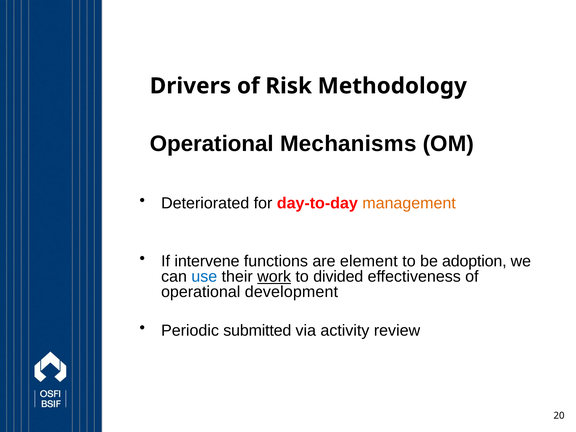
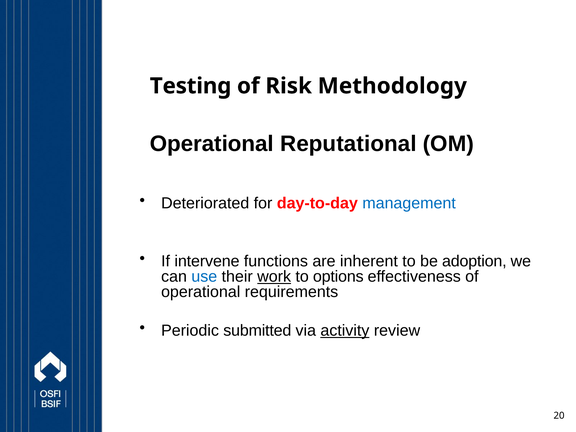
Drivers: Drivers -> Testing
Mechanisms: Mechanisms -> Reputational
management colour: orange -> blue
element: element -> inherent
divided: divided -> options
development: development -> requirements
activity underline: none -> present
